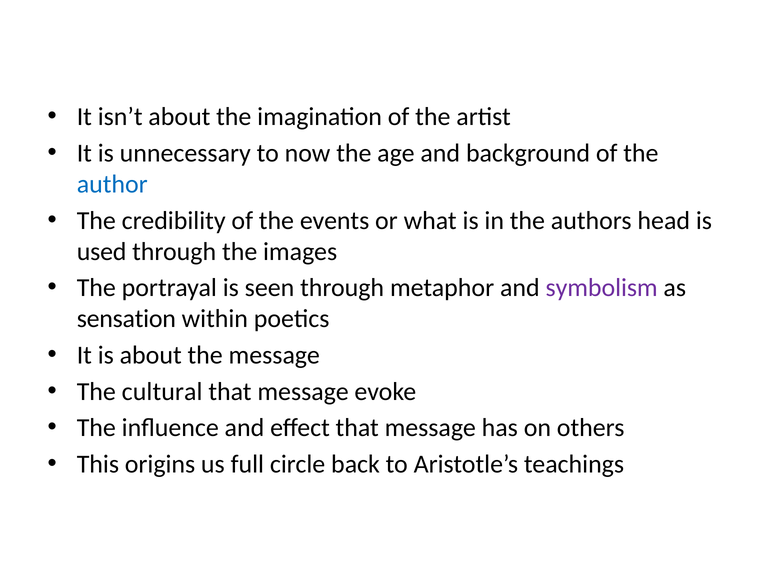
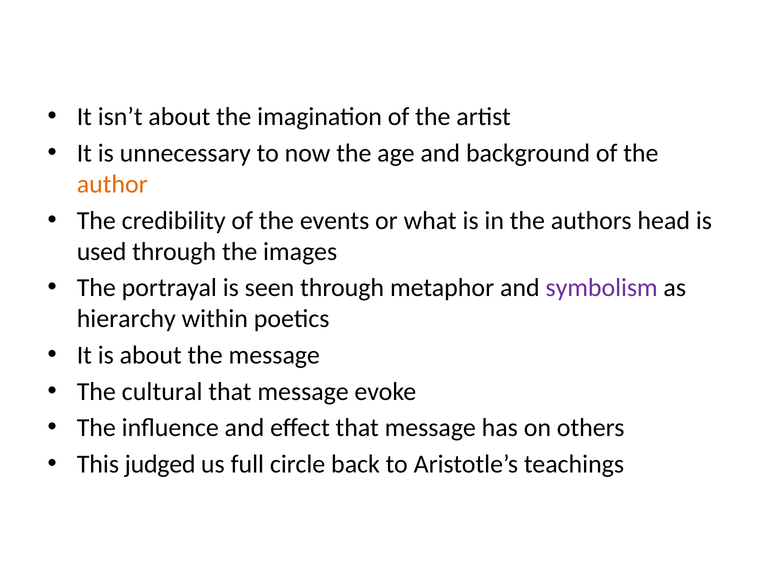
author colour: blue -> orange
sensation: sensation -> hierarchy
origins: origins -> judged
